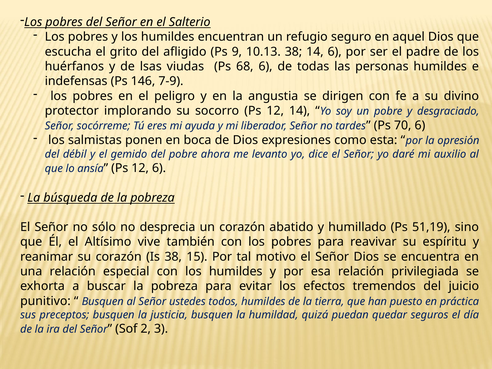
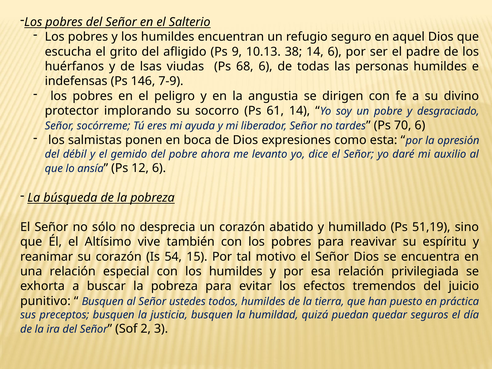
socorro Ps 12: 12 -> 61
Is 38: 38 -> 54
